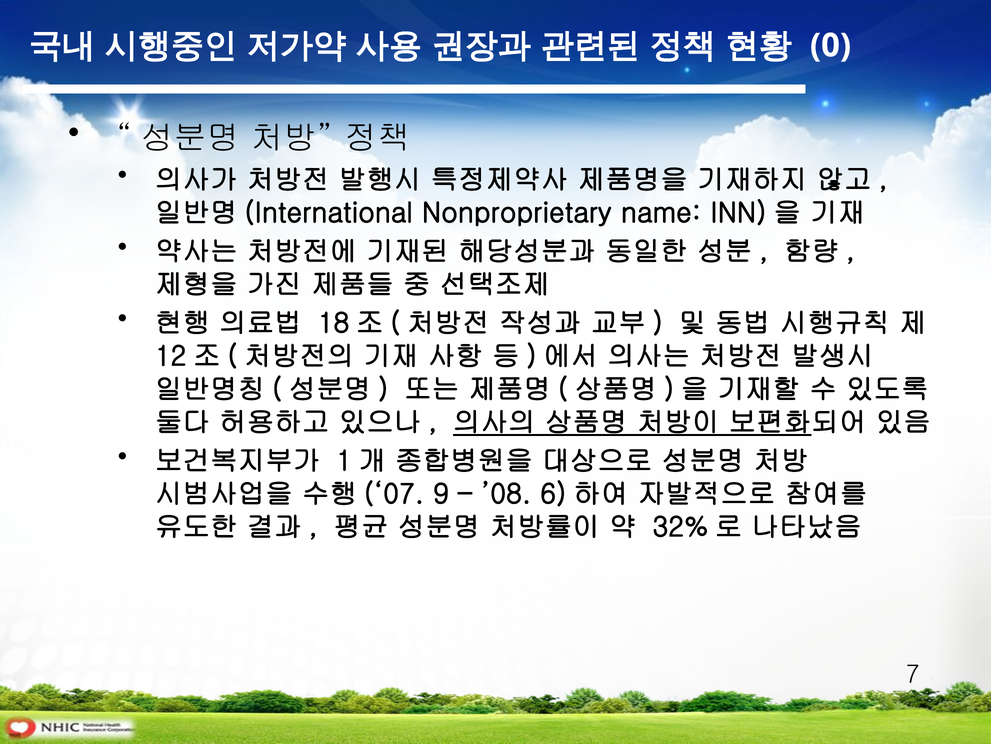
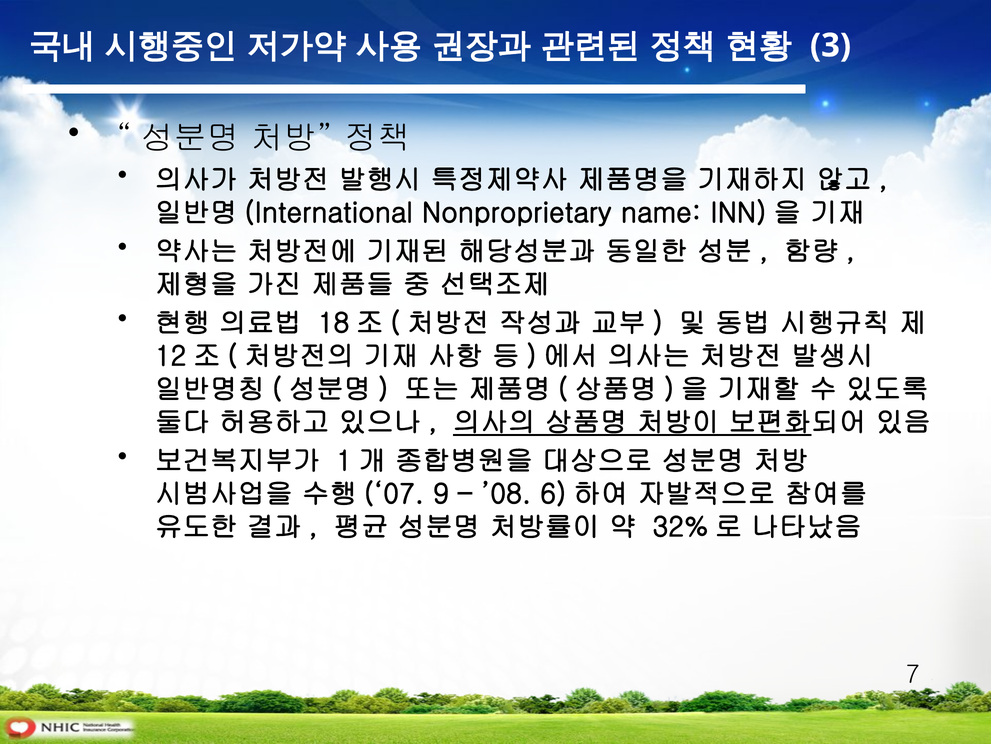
0: 0 -> 3
